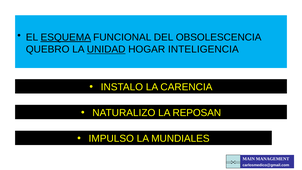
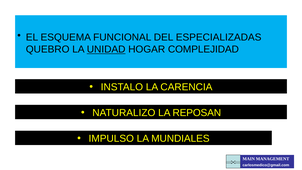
ESQUEMA underline: present -> none
OBSOLESCENCIA: OBSOLESCENCIA -> ESPECIALIZADAS
INTELIGENCIA: INTELIGENCIA -> COMPLEJIDAD
